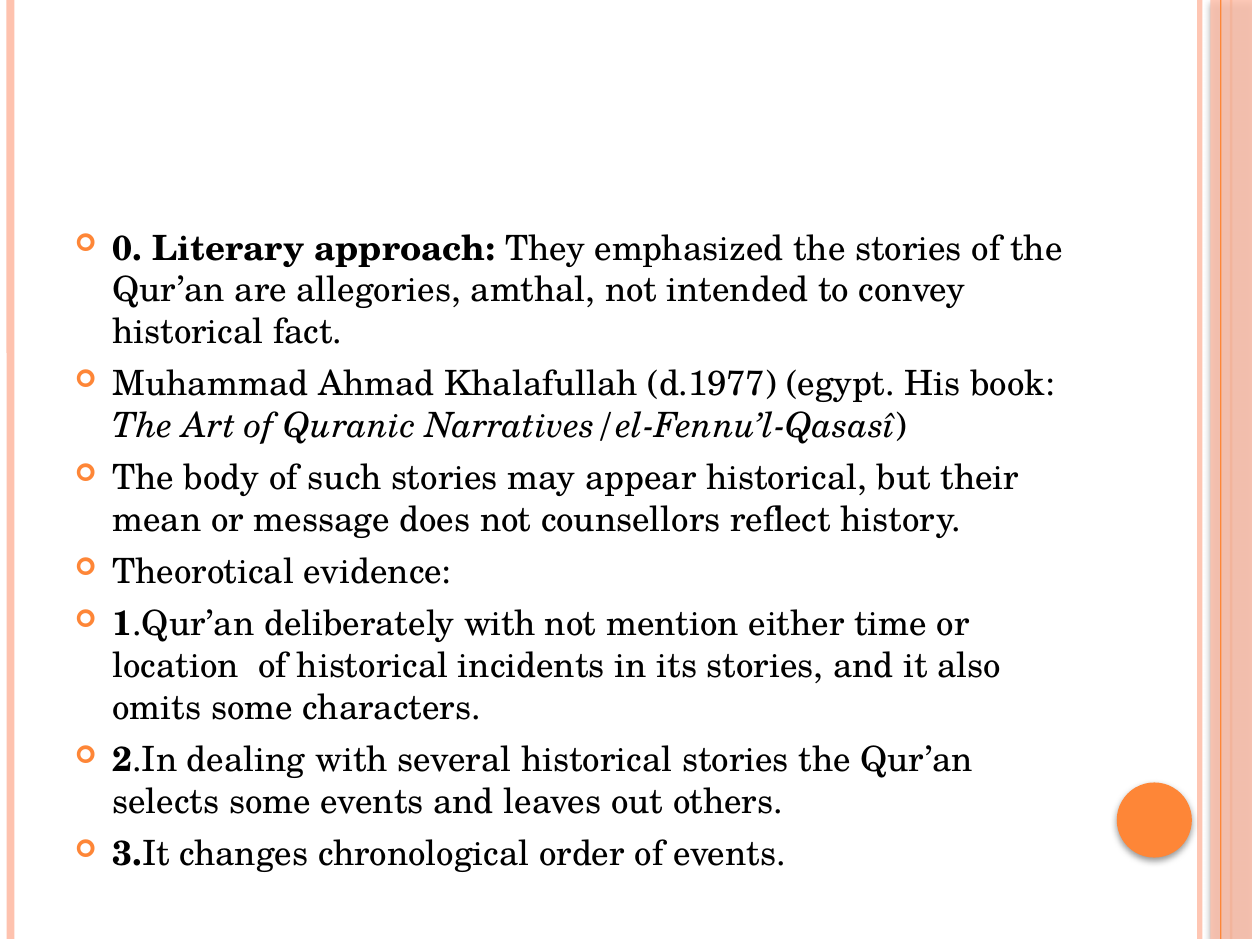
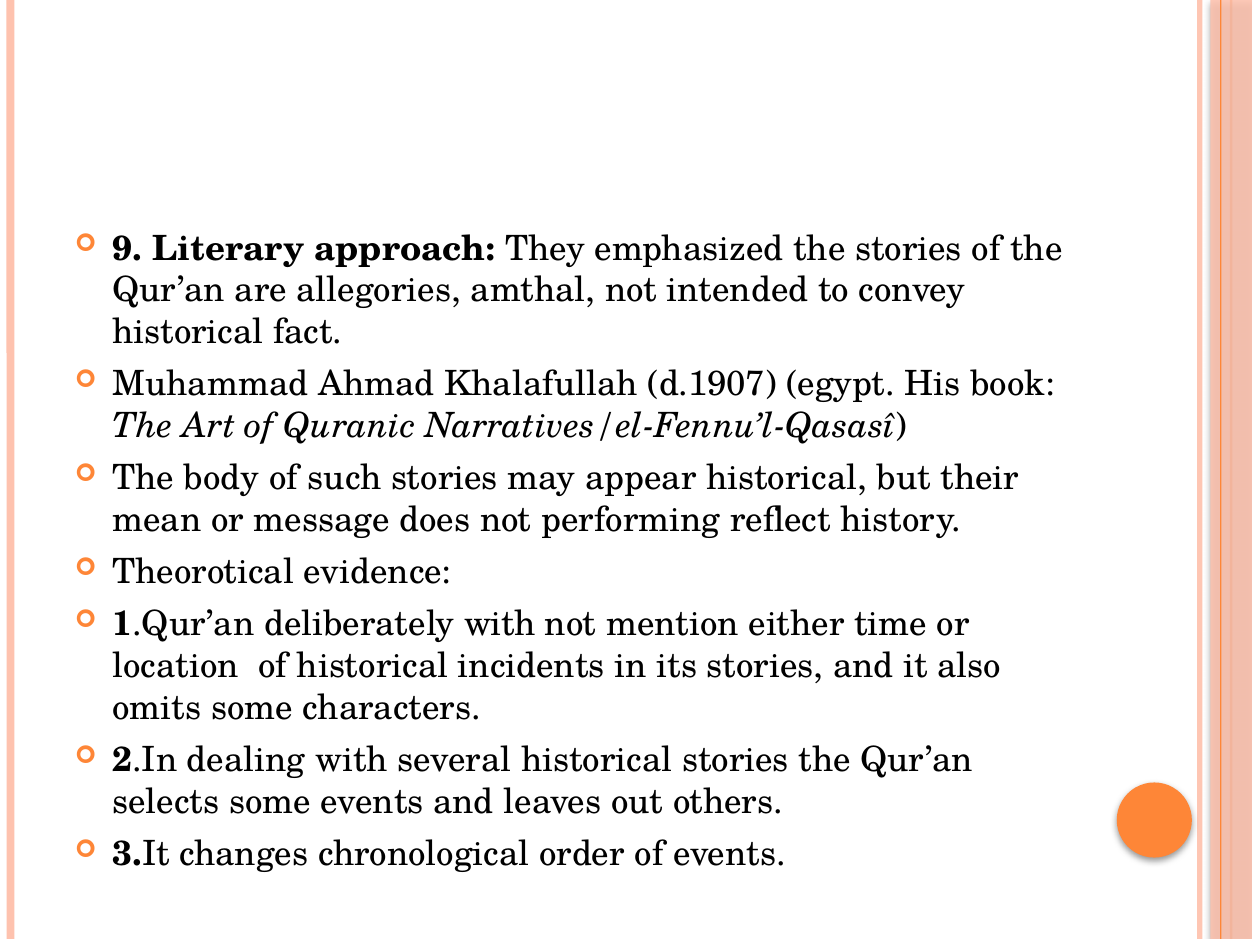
0: 0 -> 9
d.1977: d.1977 -> d.1907
counsellors: counsellors -> performing
